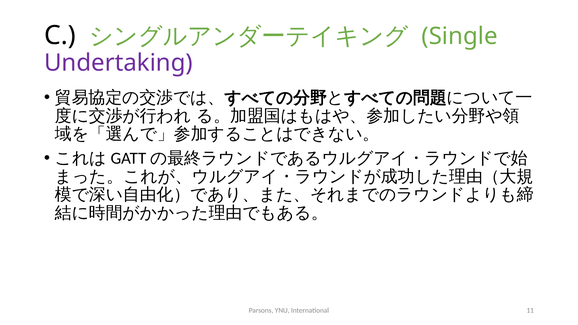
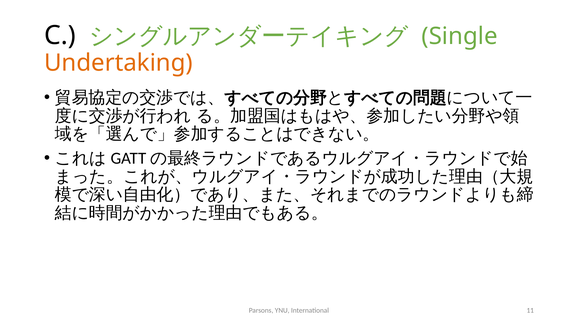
Undertaking colour: purple -> orange
